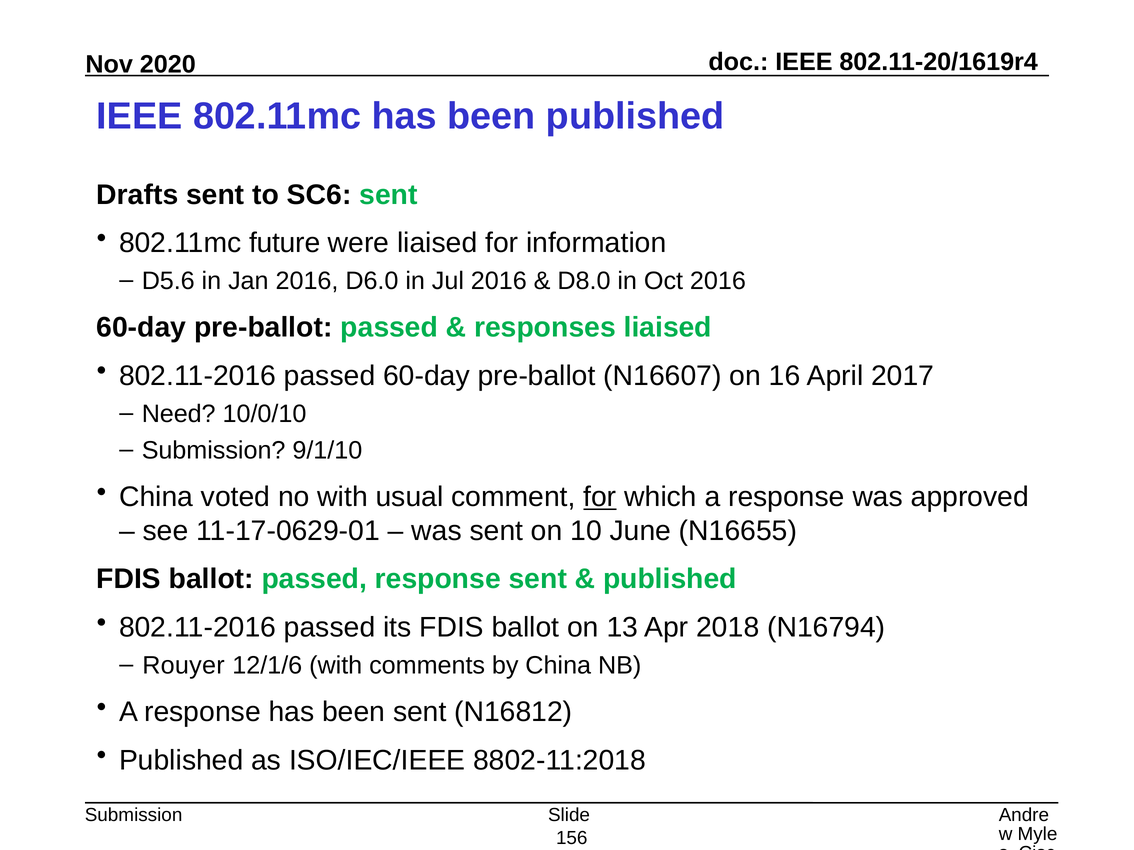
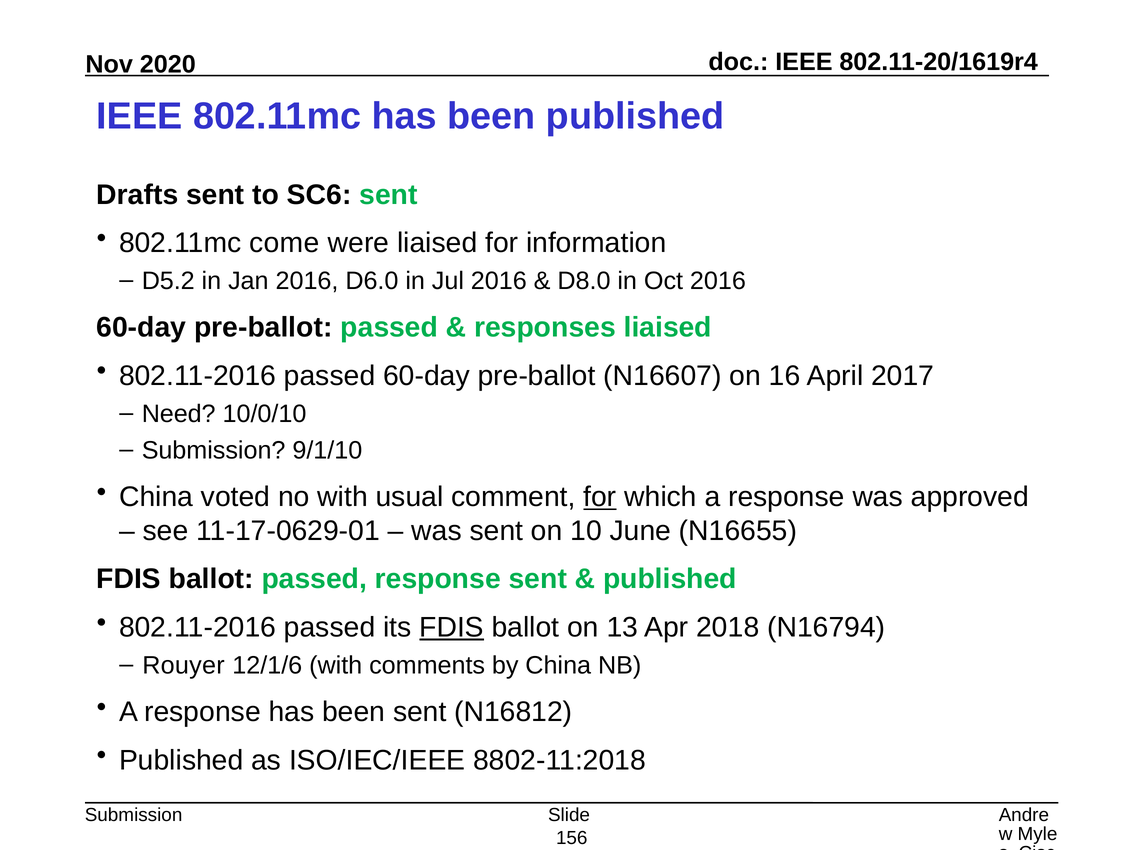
future: future -> come
D5.6: D5.6 -> D5.2
FDIS at (452, 628) underline: none -> present
